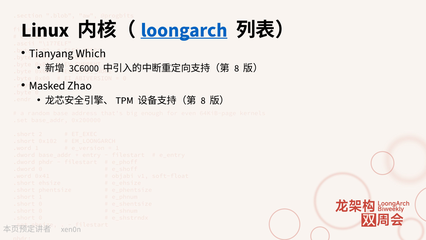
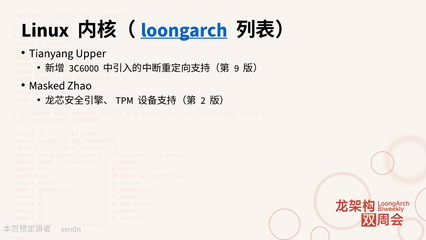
Which: Which -> Upper
8 at (237, 68): 8 -> 9
8 at (203, 100): 8 -> 2
